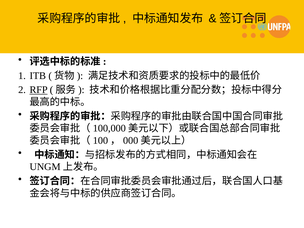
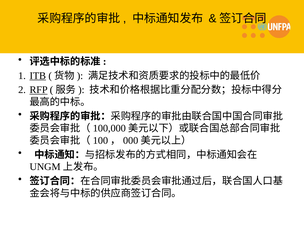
ITB underline: none -> present
